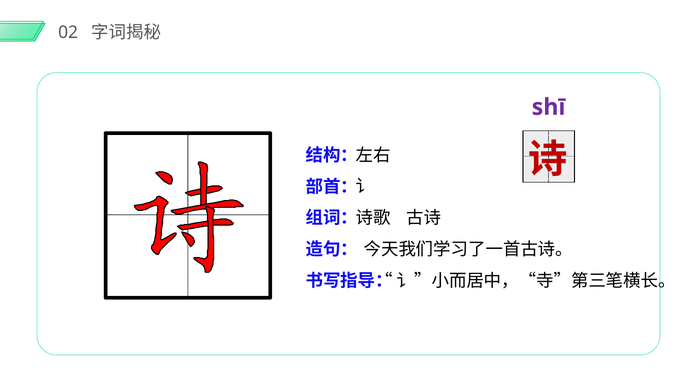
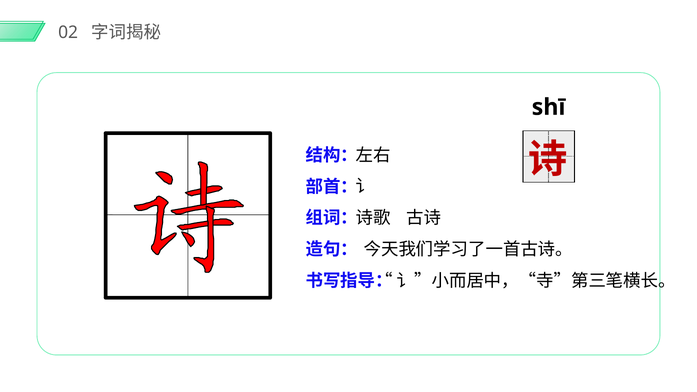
shī colour: purple -> black
